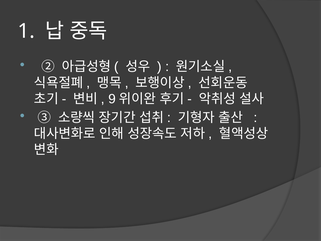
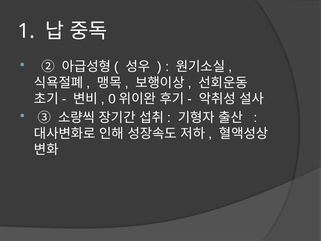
9: 9 -> 0
